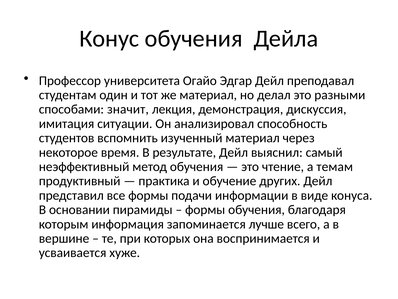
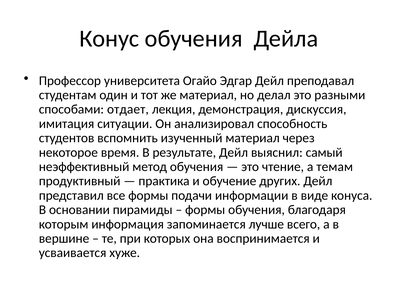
значит: значит -> отдает
